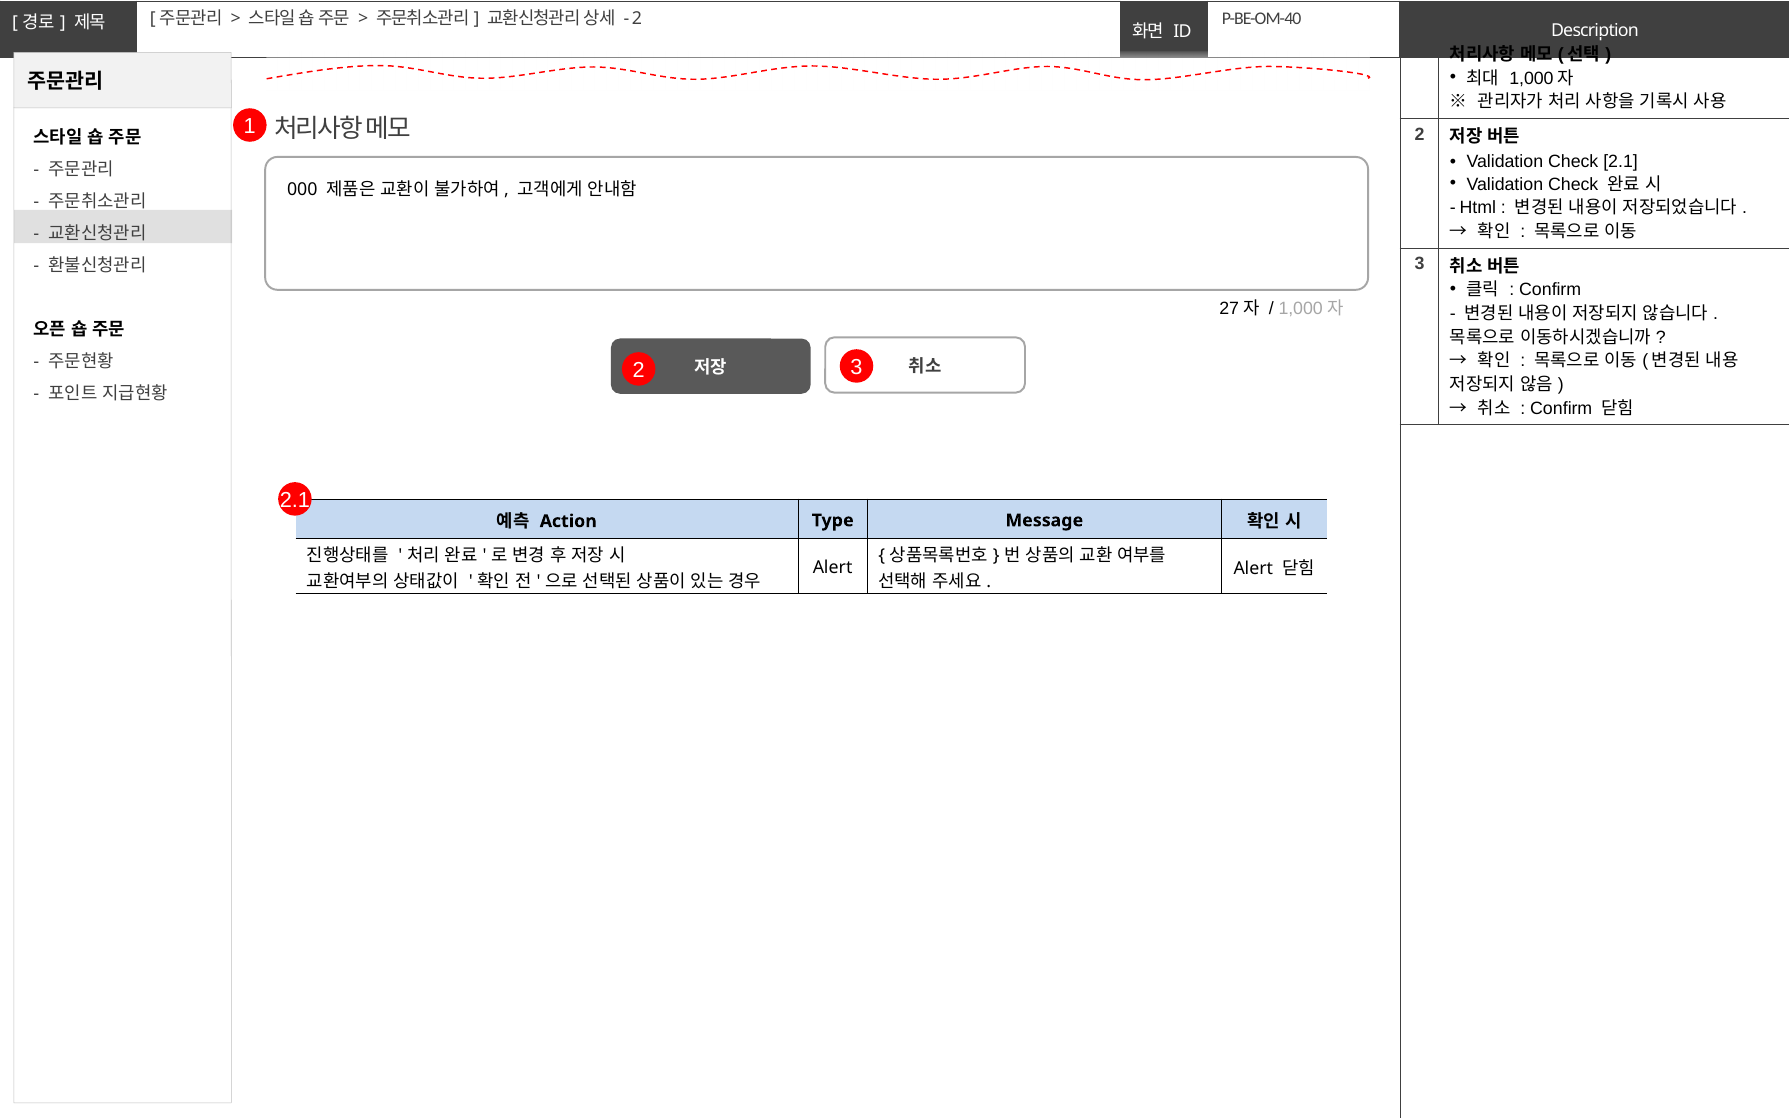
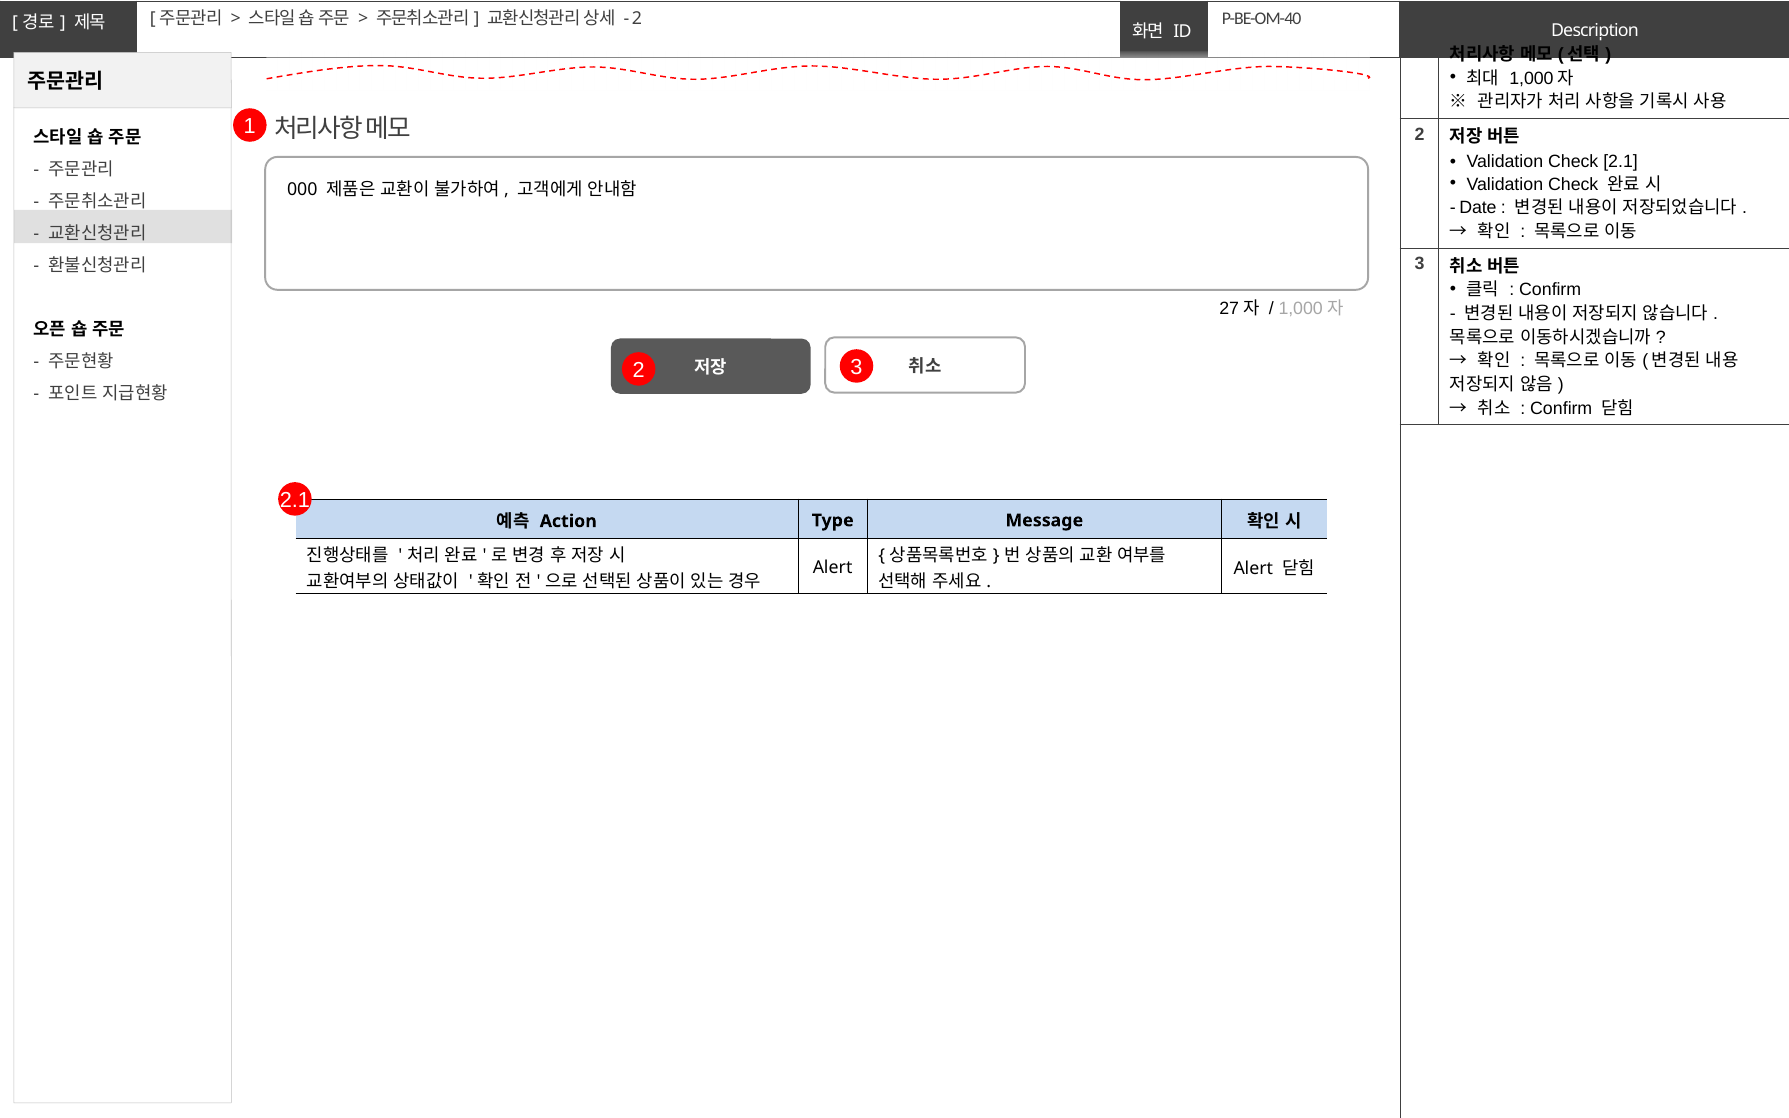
Html: Html -> Date
